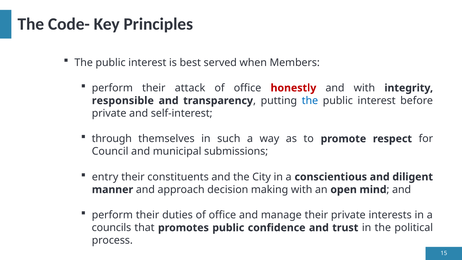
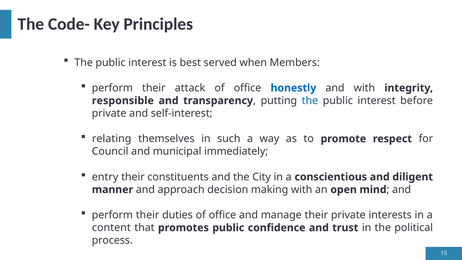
honestly colour: red -> blue
through: through -> relating
submissions: submissions -> immediately
councils: councils -> content
